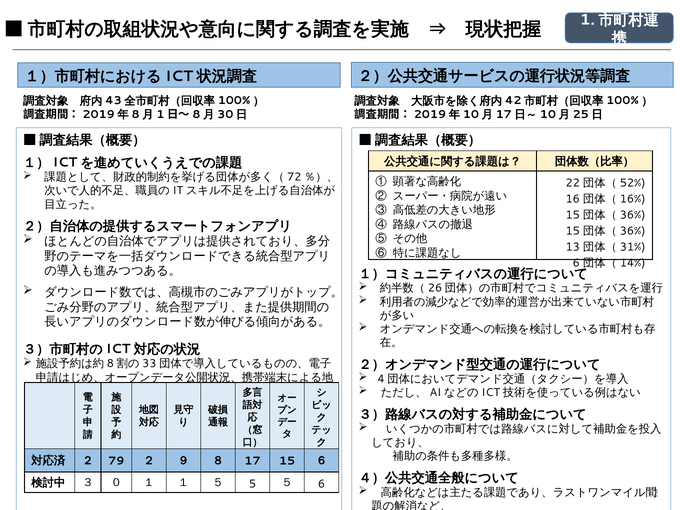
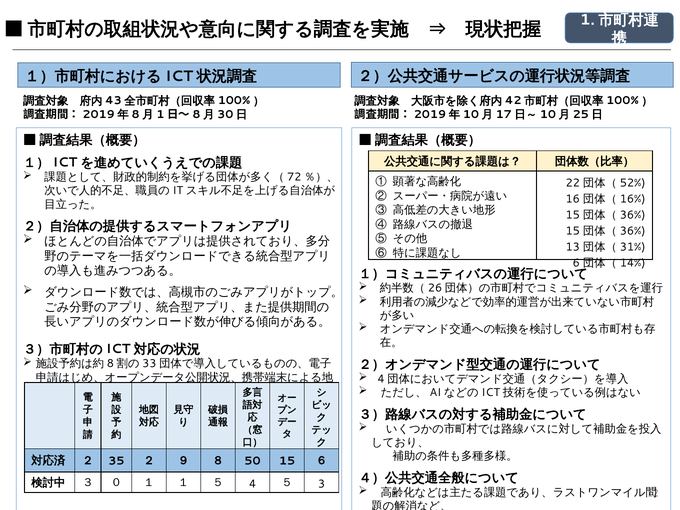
79: 79 -> 35
17: 17 -> 50
5: 5 -> 4
５ 6: 6 -> 3
